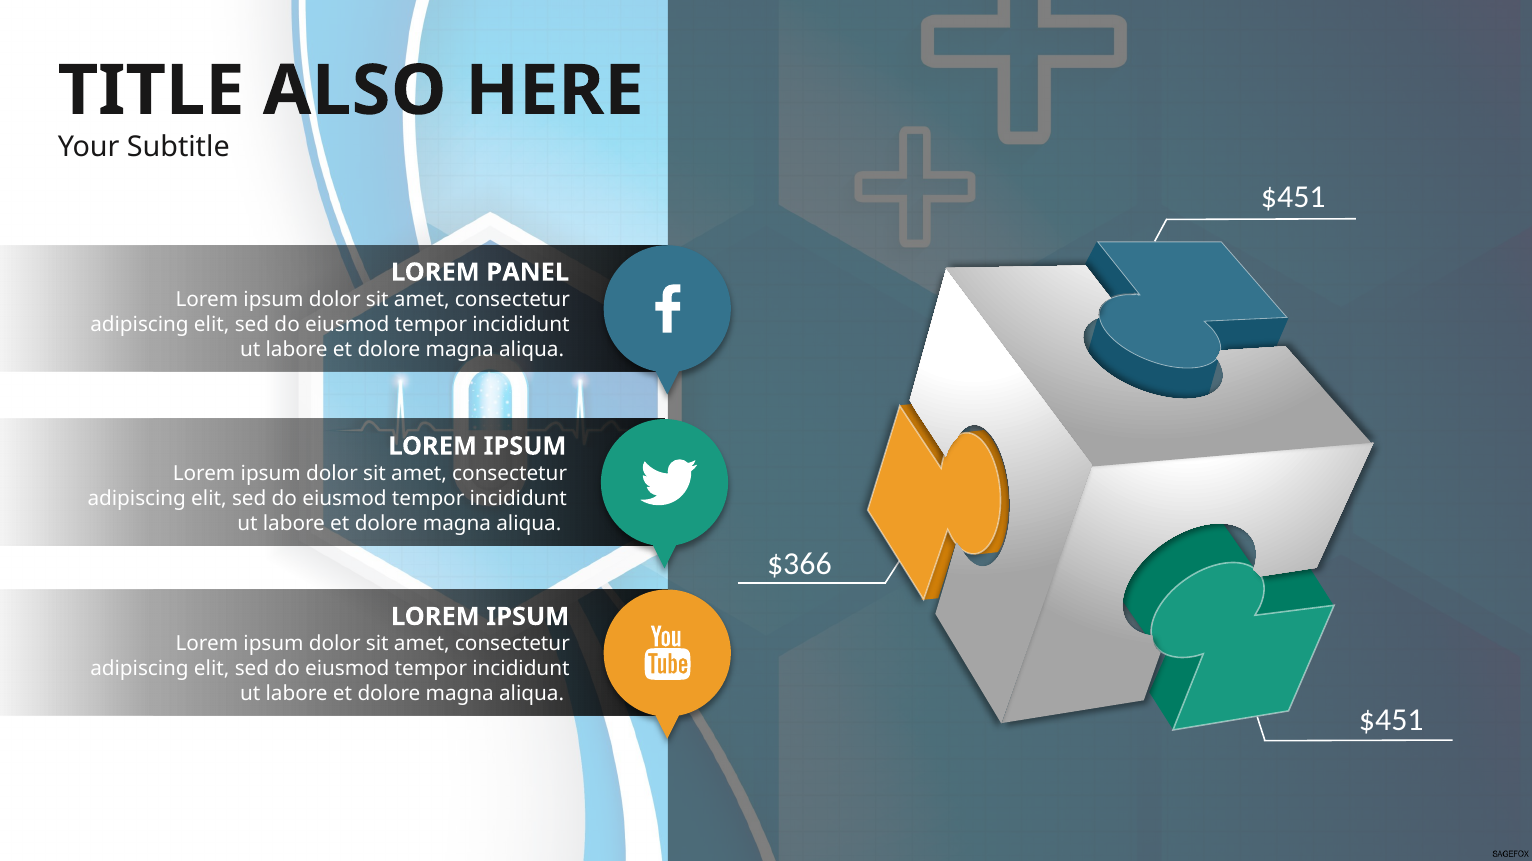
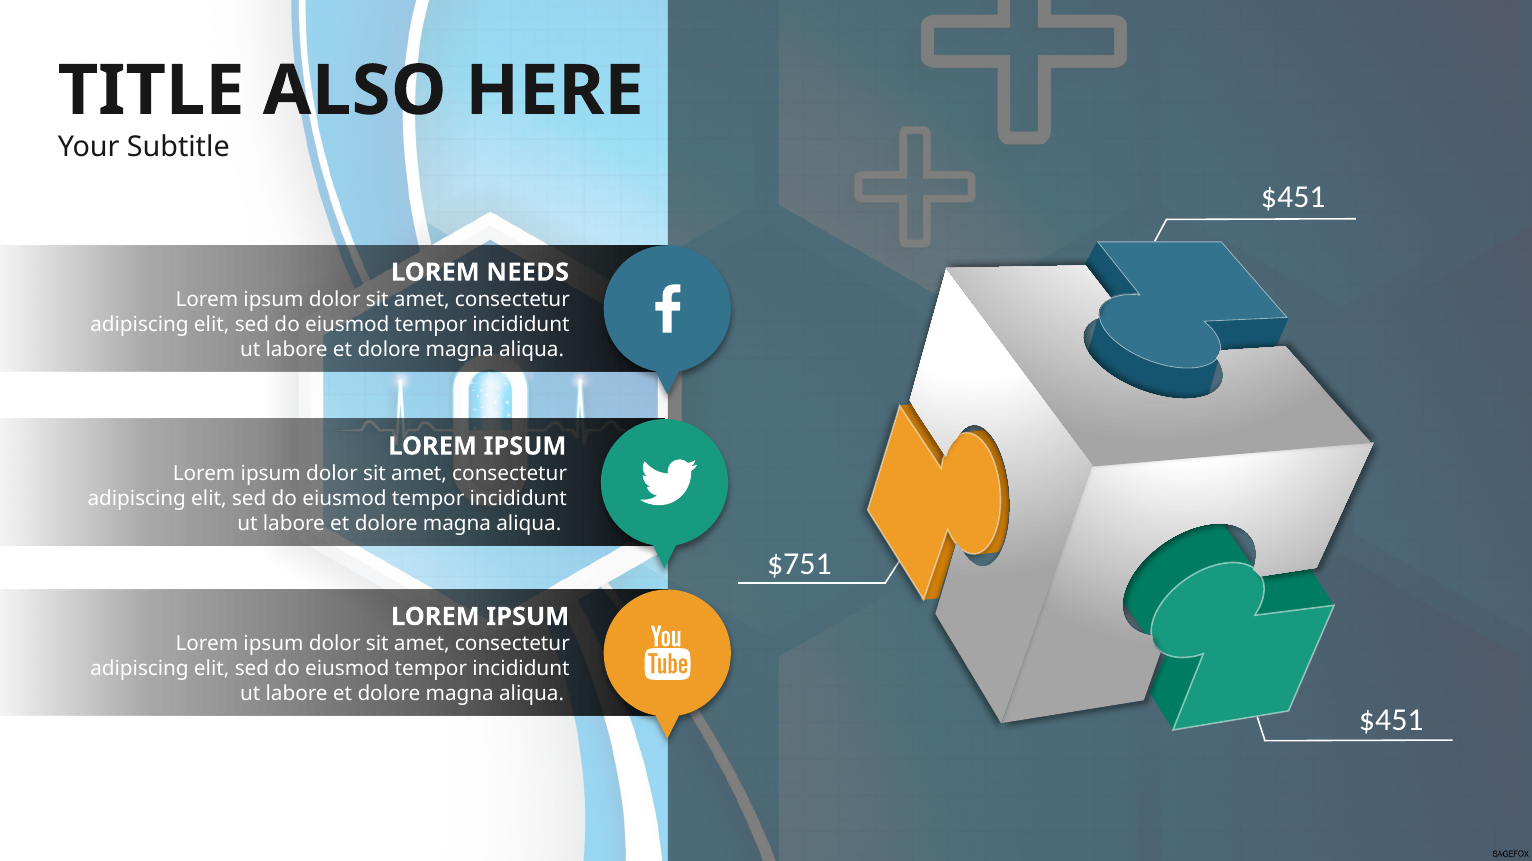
PANEL: PANEL -> NEEDS
$366: $366 -> $751
